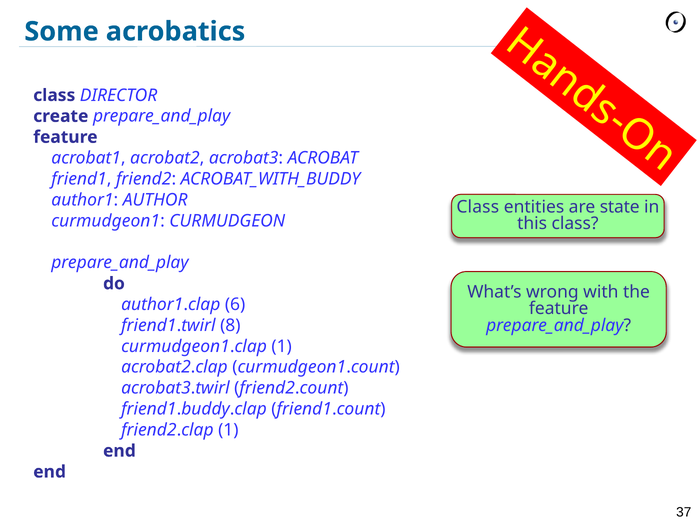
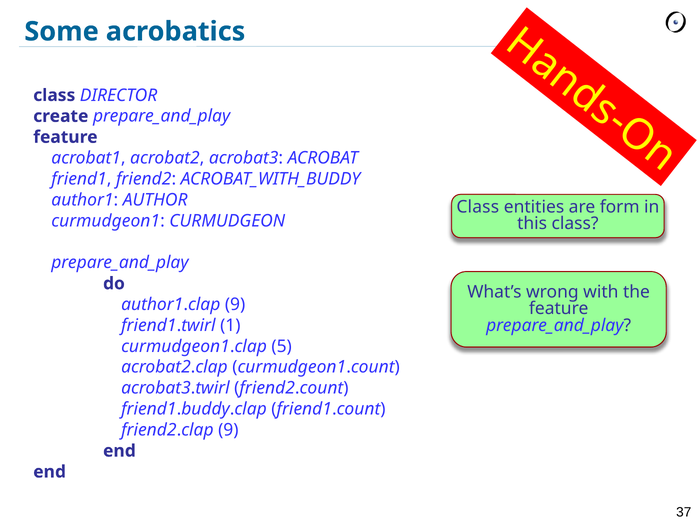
state: state -> form
author1.clap 6: 6 -> 9
8: 8 -> 1
curmudgeon1.clap 1: 1 -> 5
friend2.clap 1: 1 -> 9
